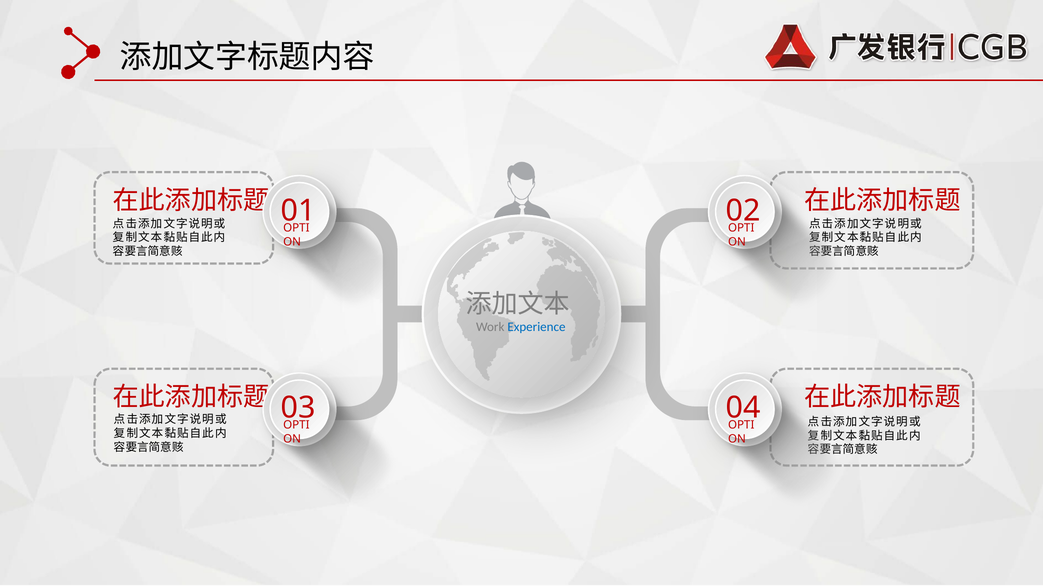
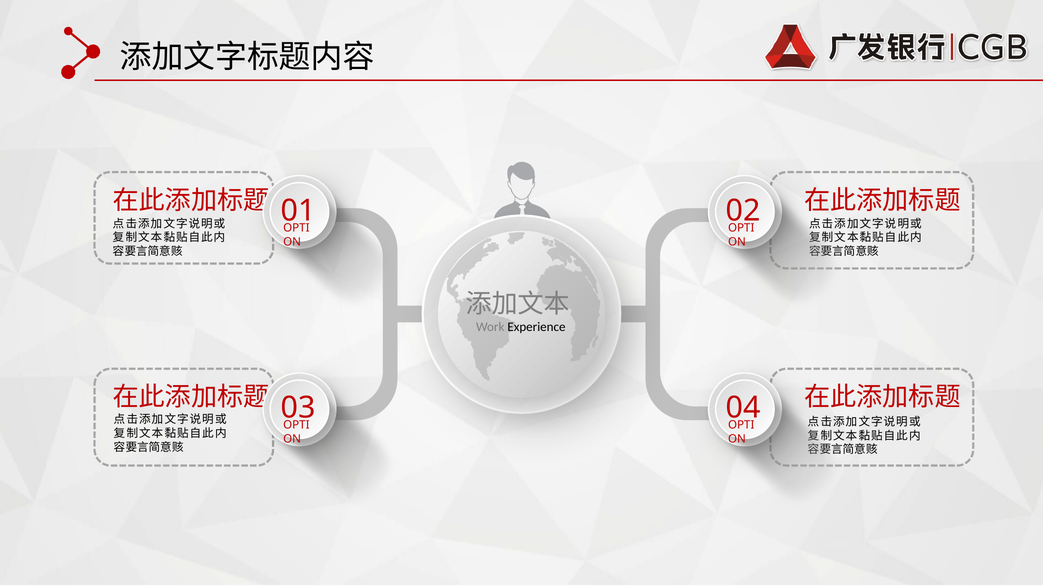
Experience colour: blue -> black
